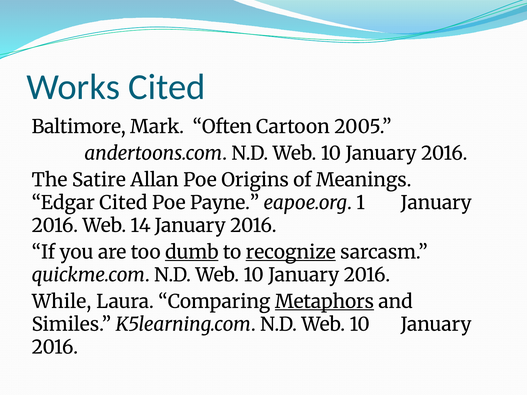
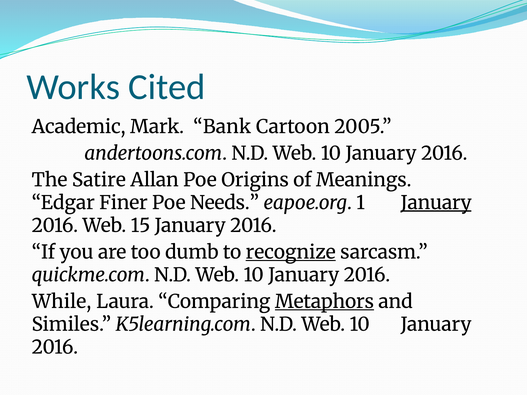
Baltimore: Baltimore -> Academic
Often: Often -> Bank
Edgar Cited: Cited -> Finer
Payne: Payne -> Needs
January at (436, 203) underline: none -> present
14: 14 -> 15
dumb underline: present -> none
